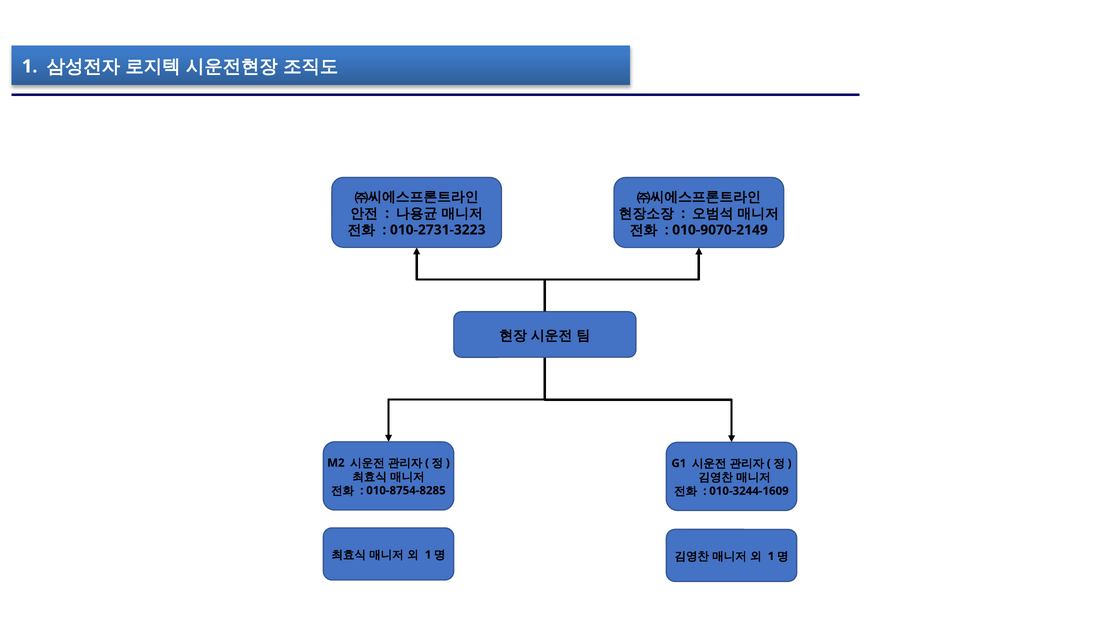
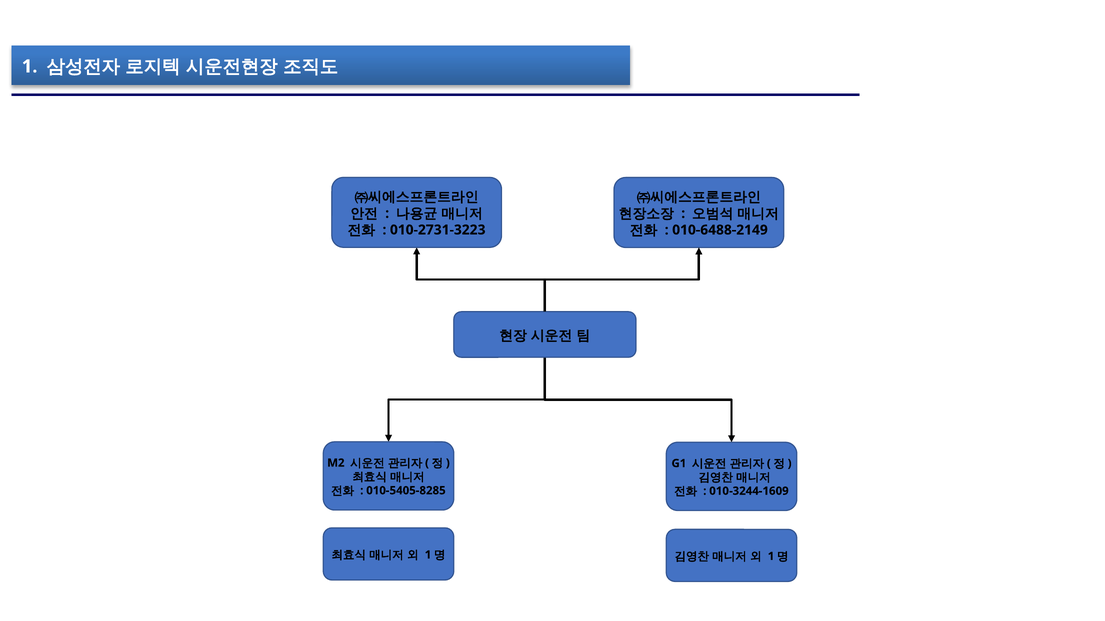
010-9070-2149: 010-9070-2149 -> 010-6488-2149
010-8754-8285: 010-8754-8285 -> 010-5405-8285
